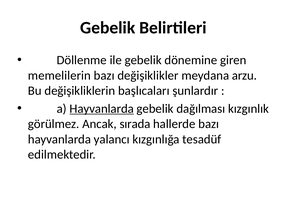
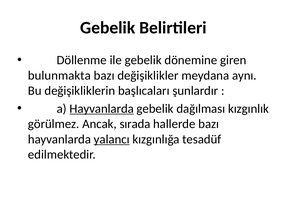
memelilerin: memelilerin -> bulunmakta
arzu: arzu -> aynı
yalancı underline: none -> present
